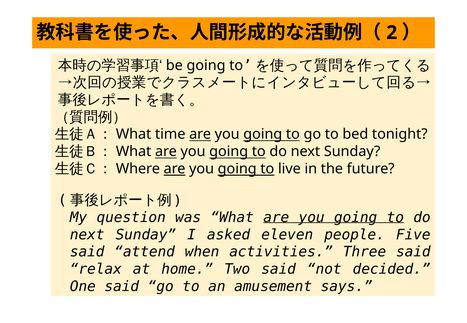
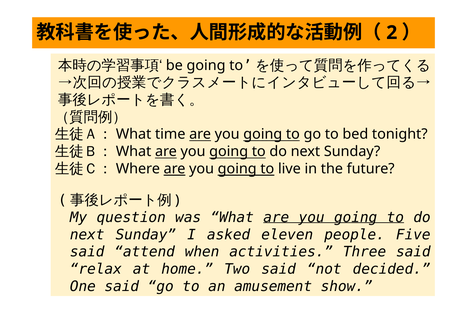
says: says -> show
